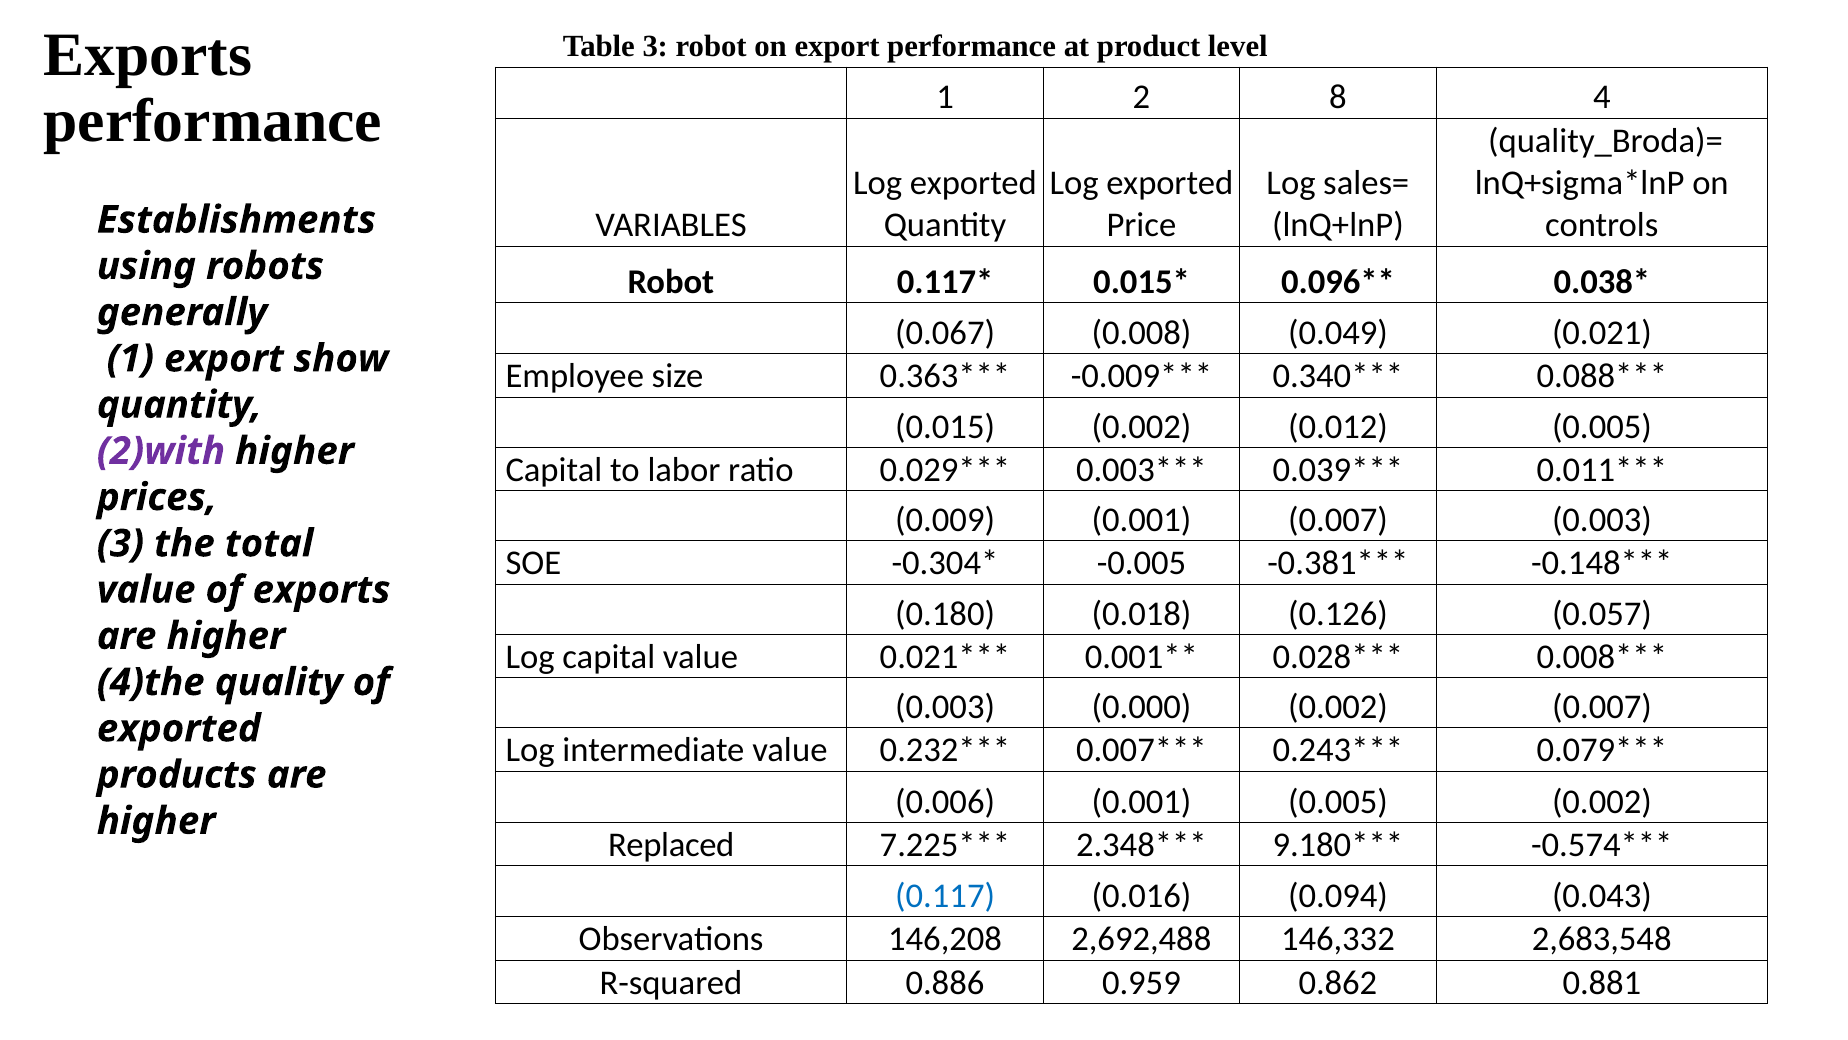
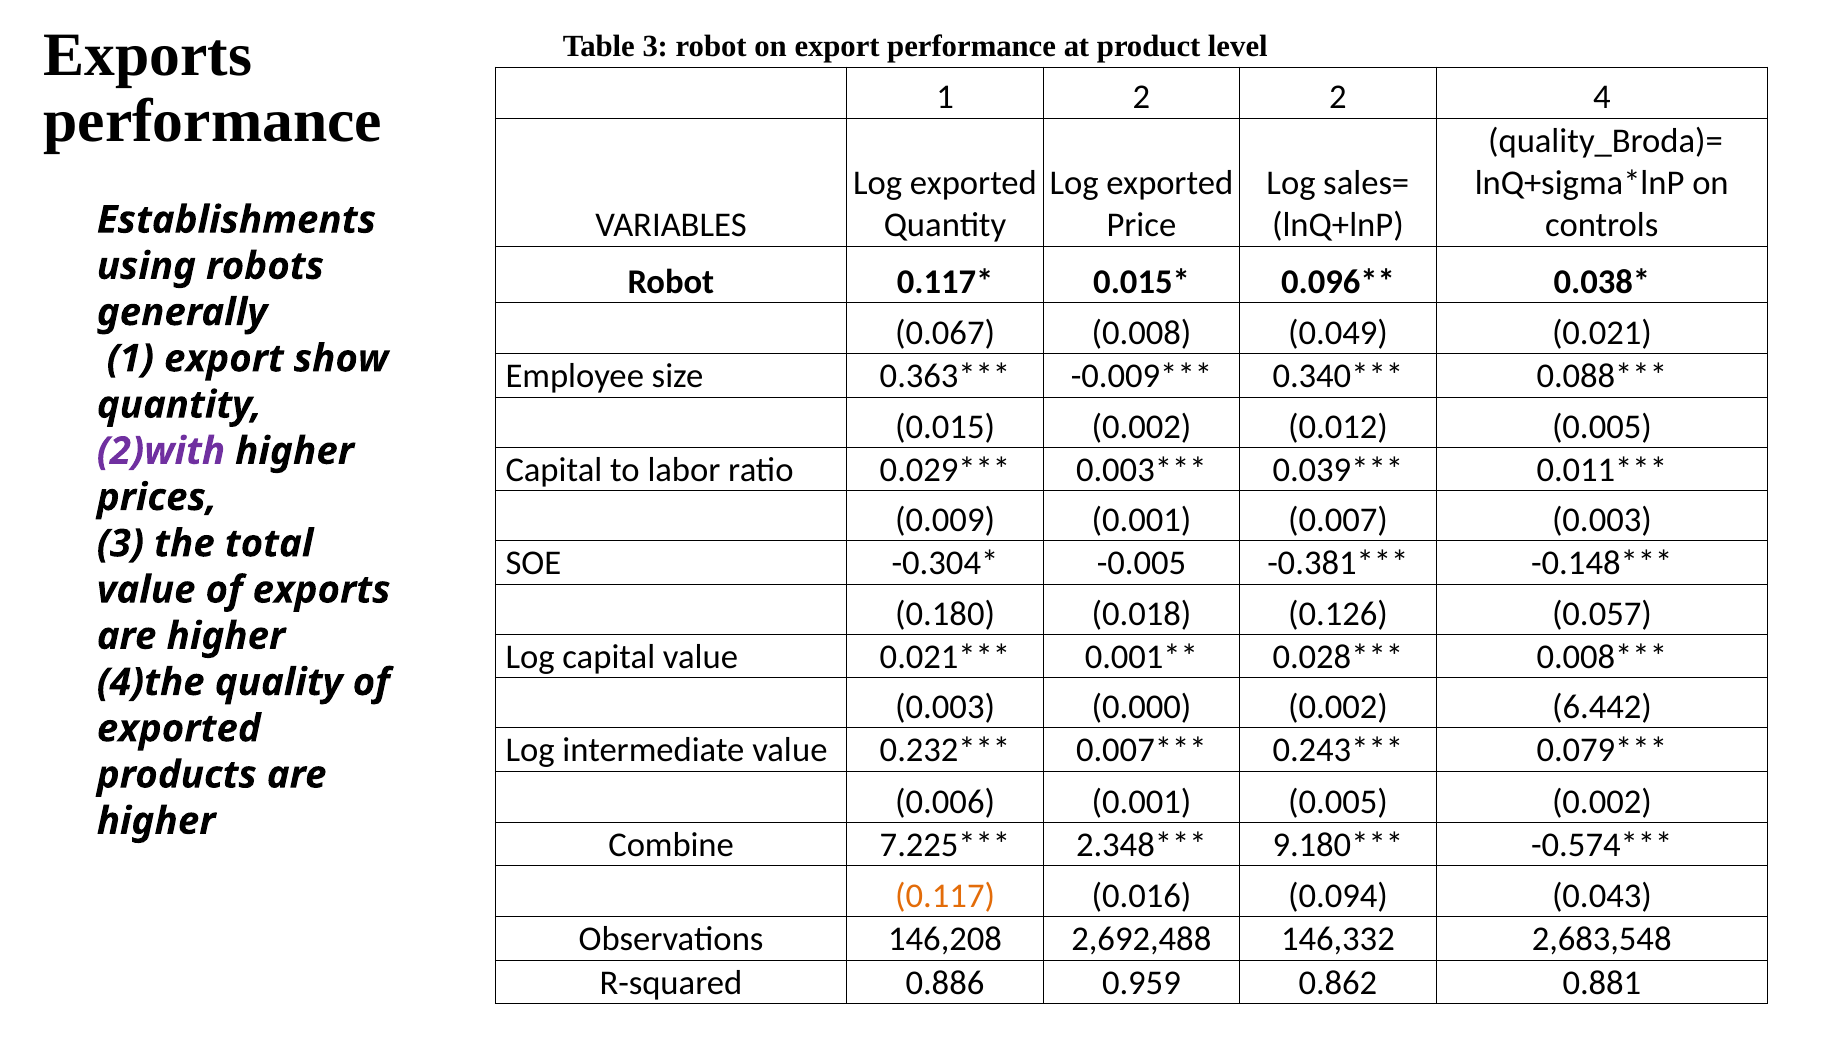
2 8: 8 -> 2
0.002 0.007: 0.007 -> 6.442
Replaced: Replaced -> Combine
0.117 colour: blue -> orange
